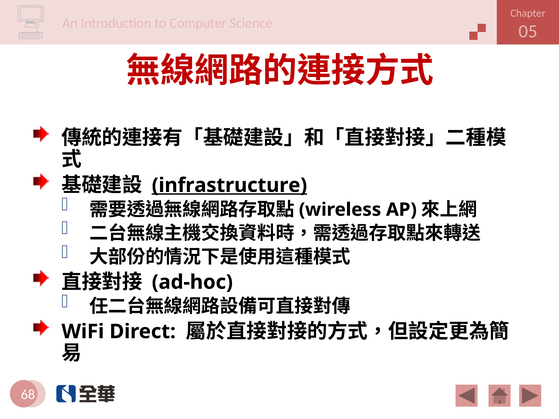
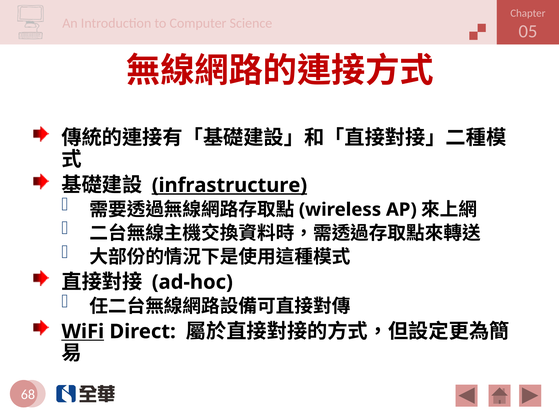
WiFi underline: none -> present
